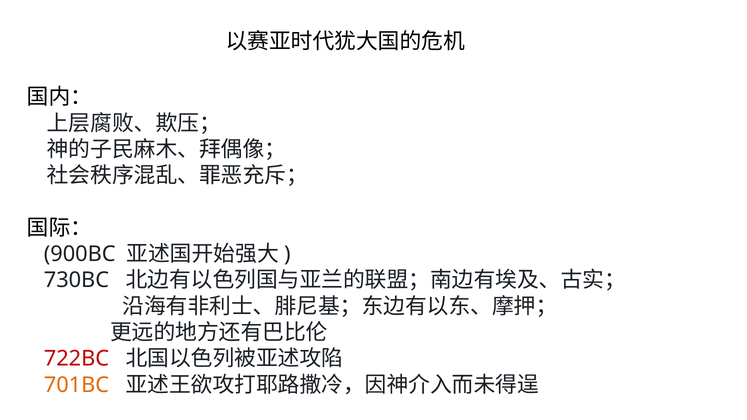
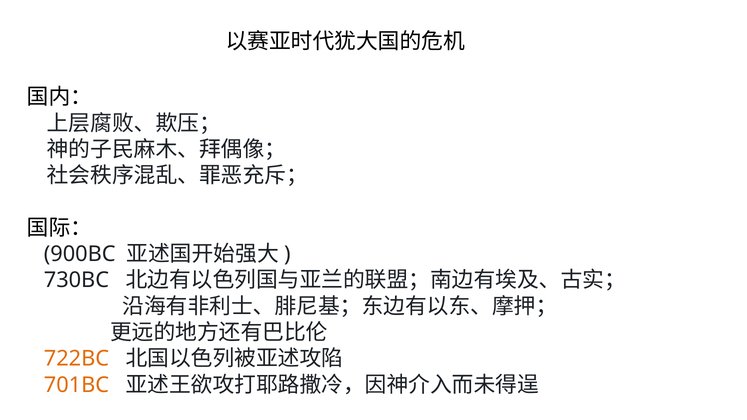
722BC colour: red -> orange
